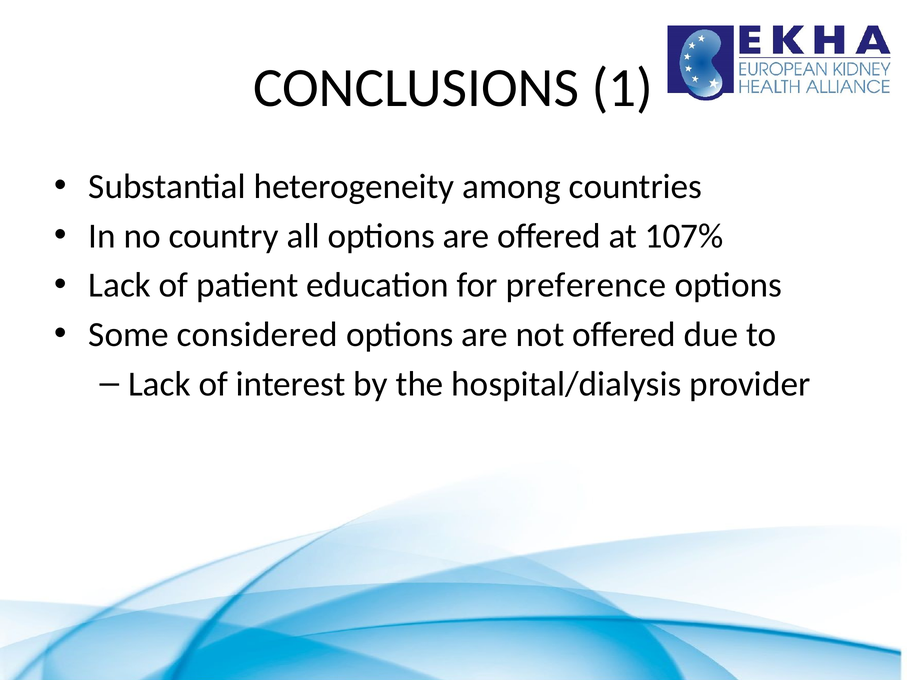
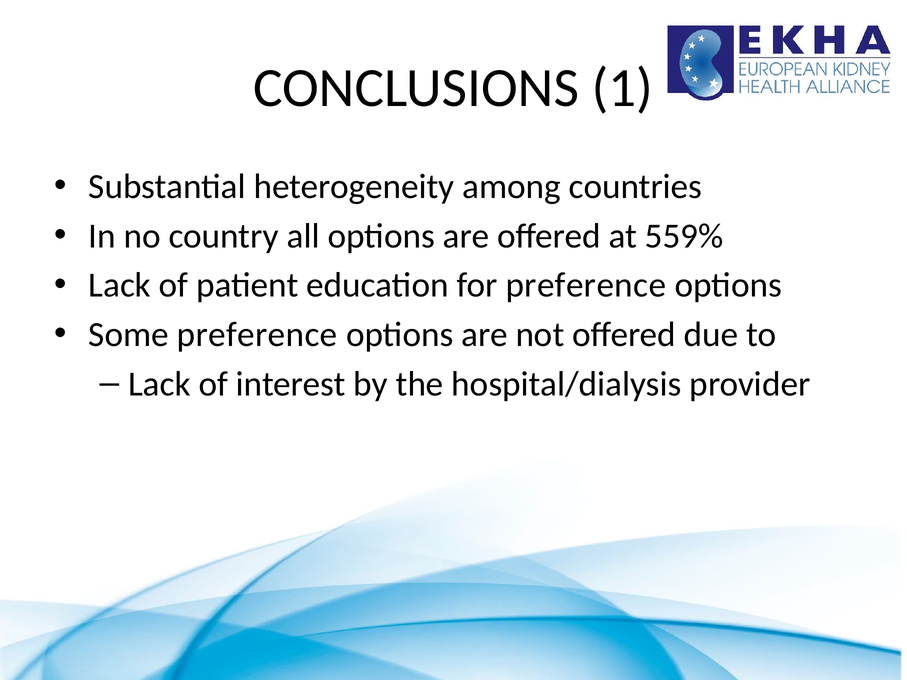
107%: 107% -> 559%
Some considered: considered -> preference
